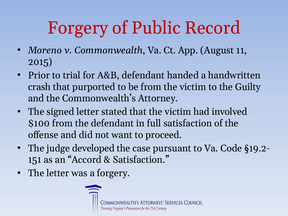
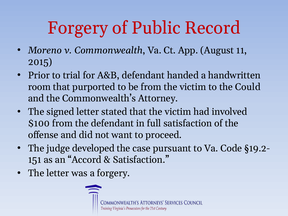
crash: crash -> room
Guilty: Guilty -> Could
